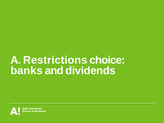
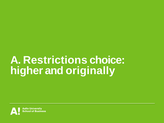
banks: banks -> higher
dividends: dividends -> originally
